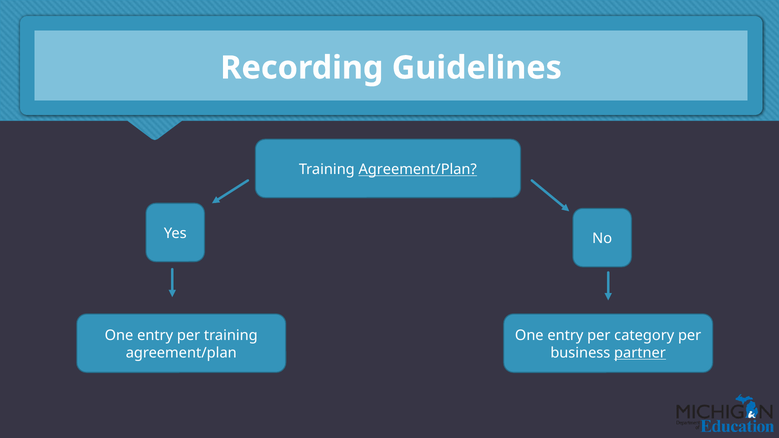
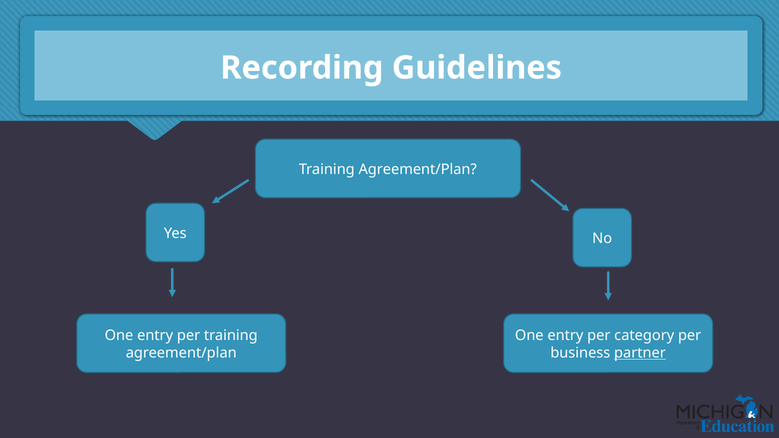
Agreement/Plan at (418, 170) underline: present -> none
